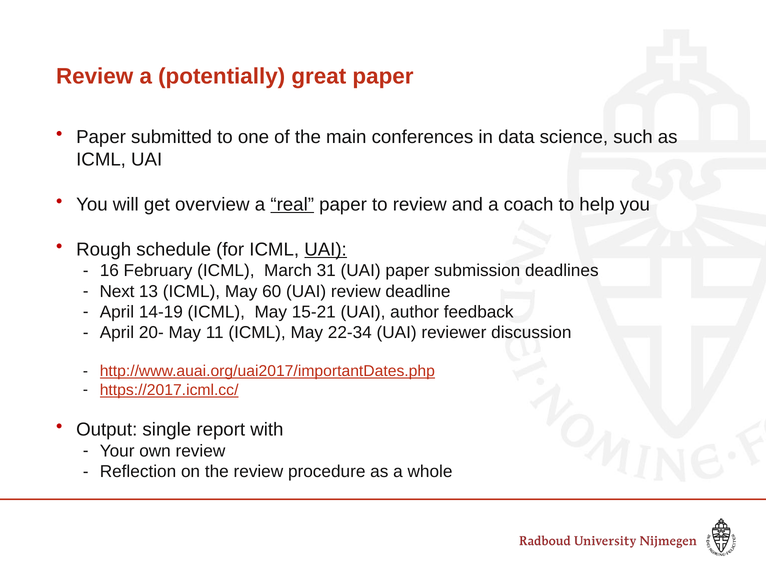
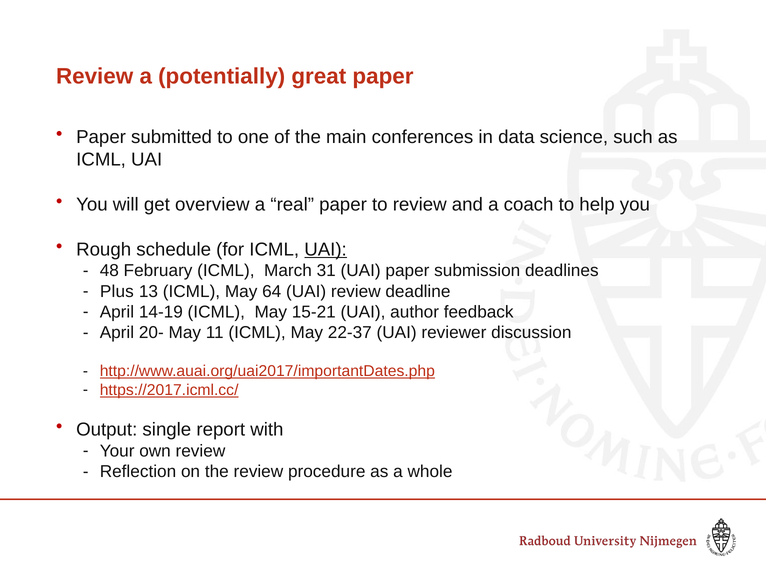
real underline: present -> none
16: 16 -> 48
Next: Next -> Plus
60: 60 -> 64
22-34: 22-34 -> 22-37
